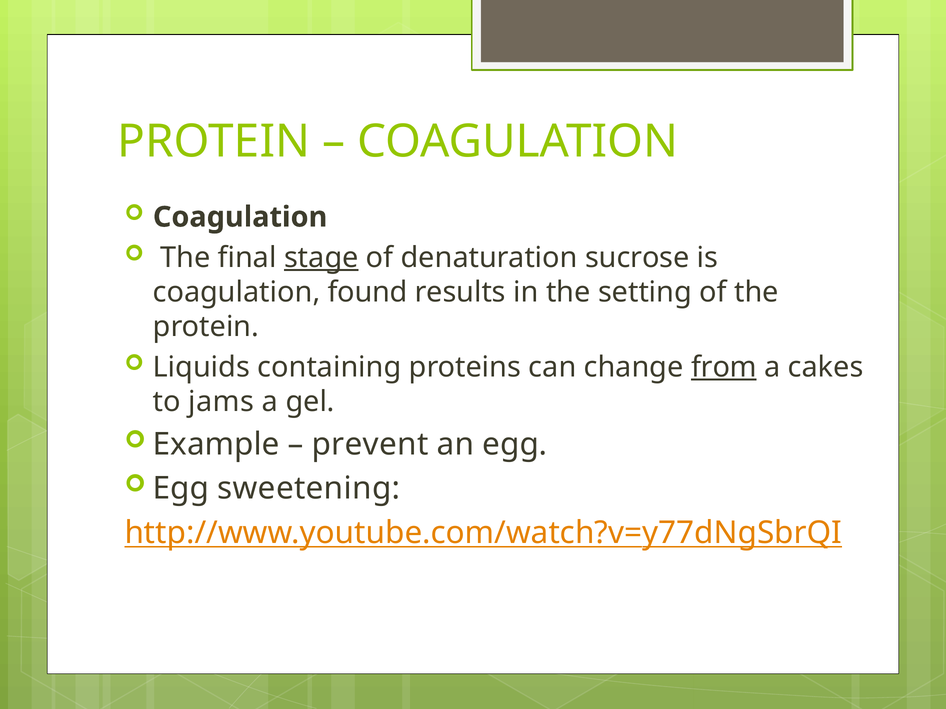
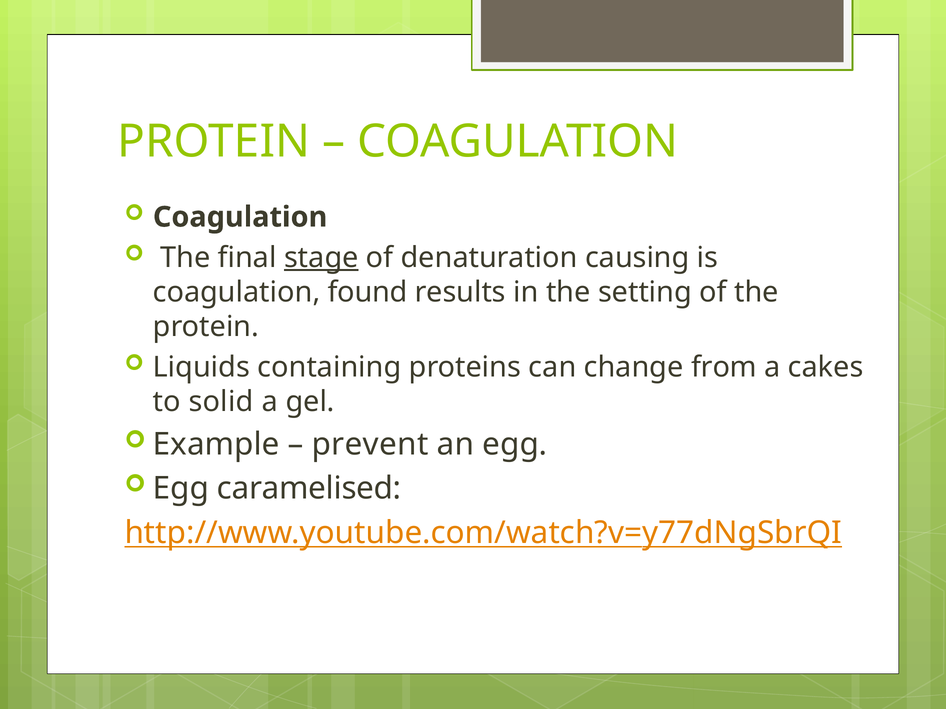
sucrose: sucrose -> causing
from underline: present -> none
jams: jams -> solid
sweetening: sweetening -> caramelised
